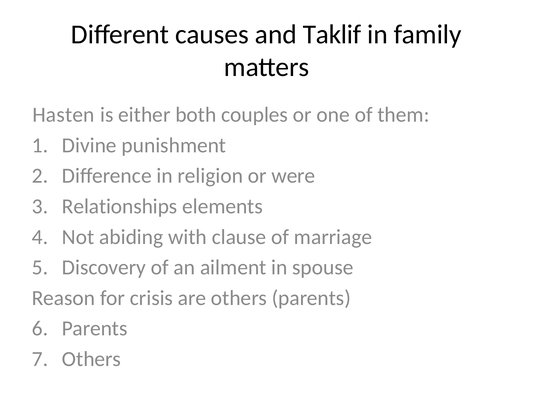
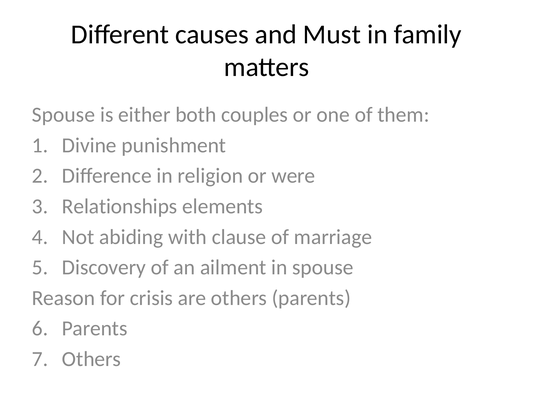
Taklif: Taklif -> Must
Hasten at (63, 115): Hasten -> Spouse
